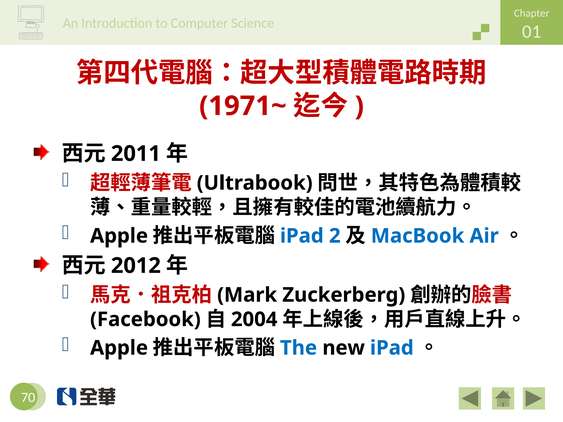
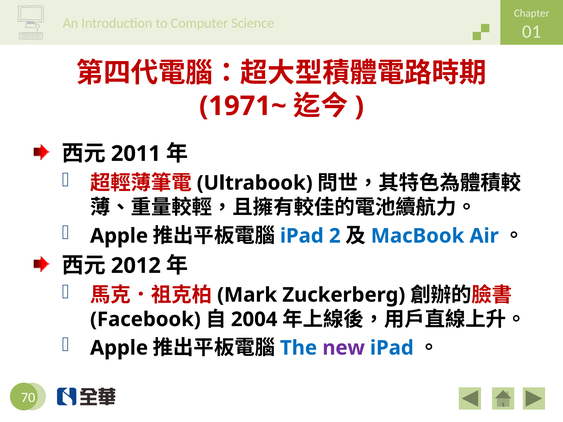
new colour: black -> purple
